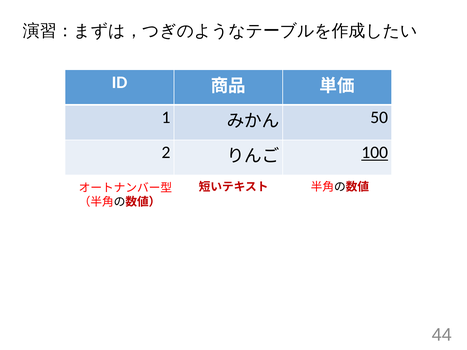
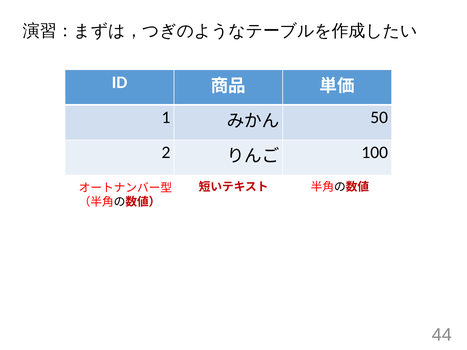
100 underline: present -> none
